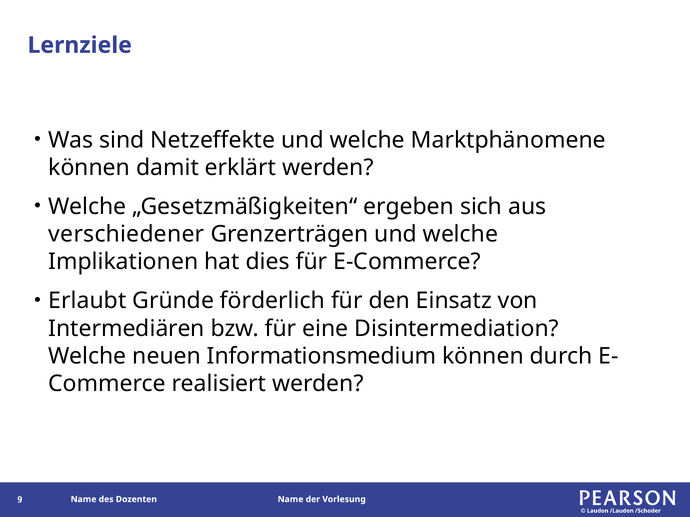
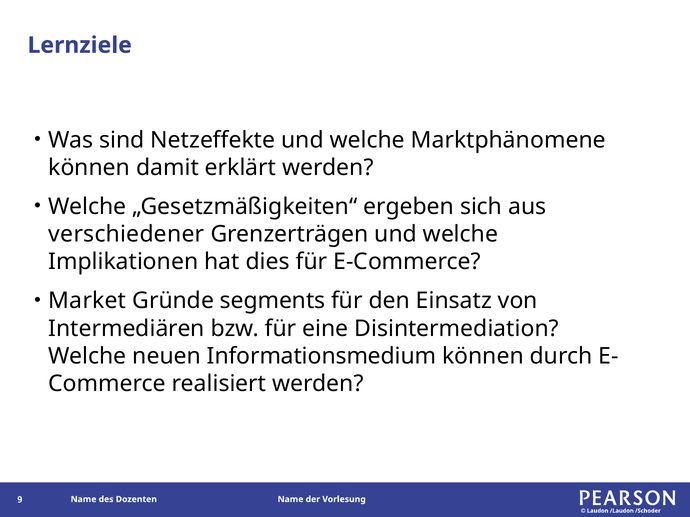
Erlaubt: Erlaubt -> Market
förderlich: förderlich -> segments
